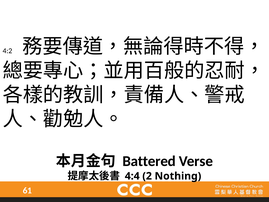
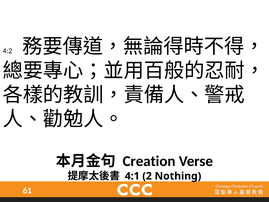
Battered: Battered -> Creation
4:4: 4:4 -> 4:1
